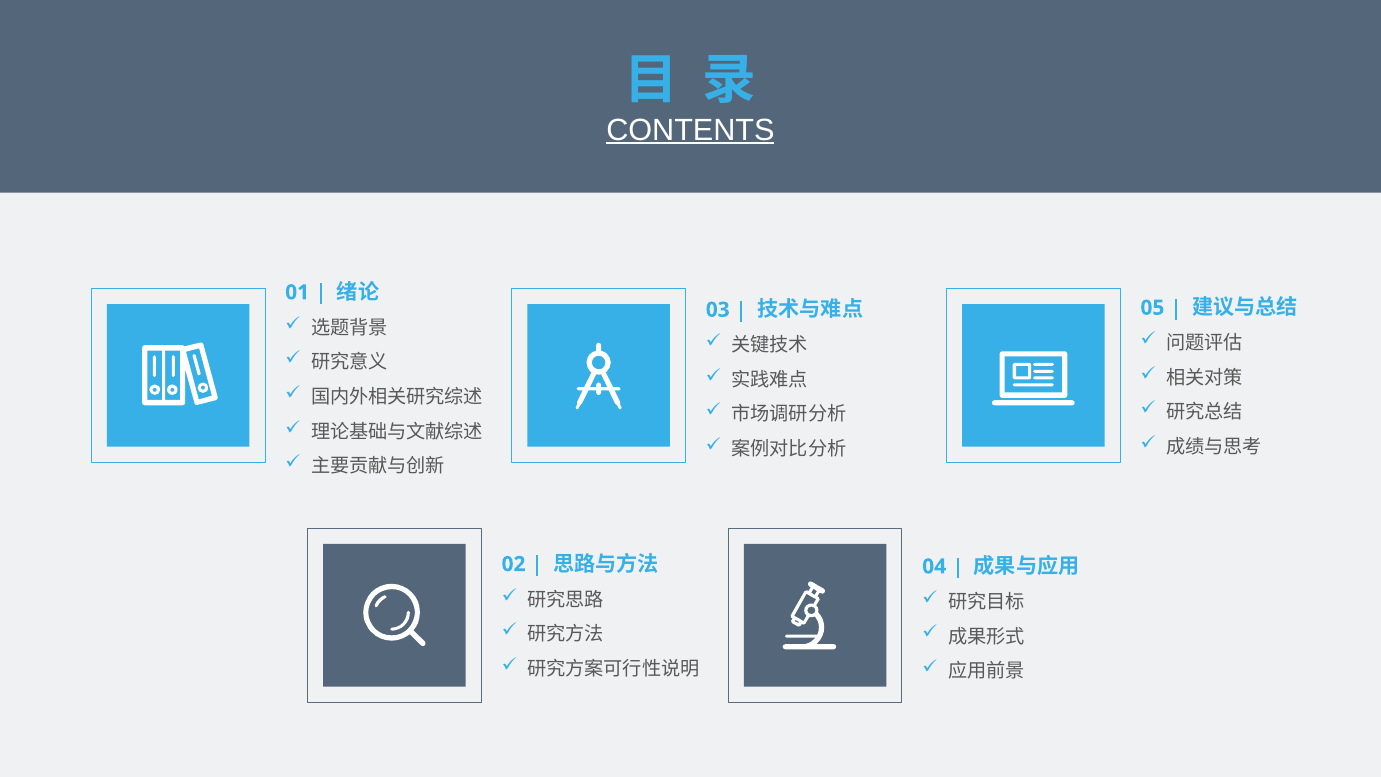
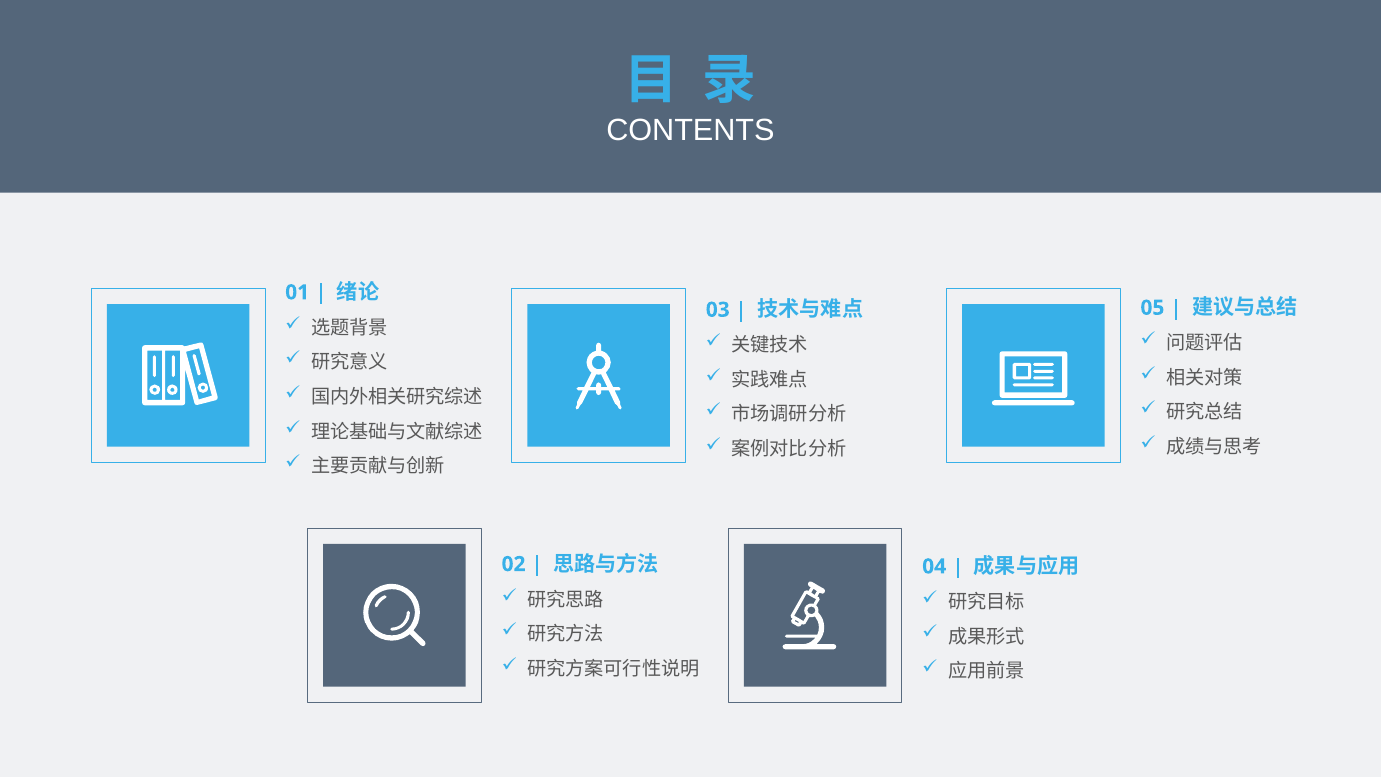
CONTENTS underline: present -> none
